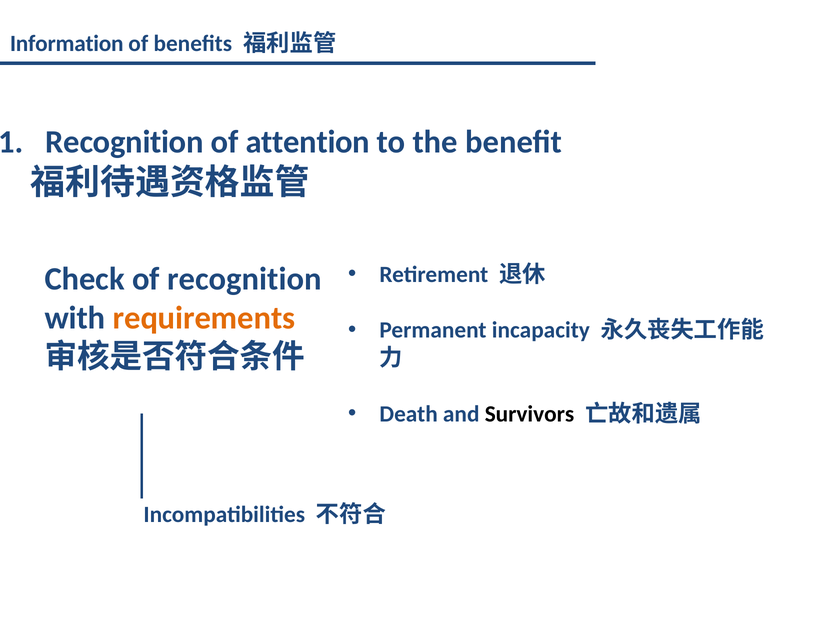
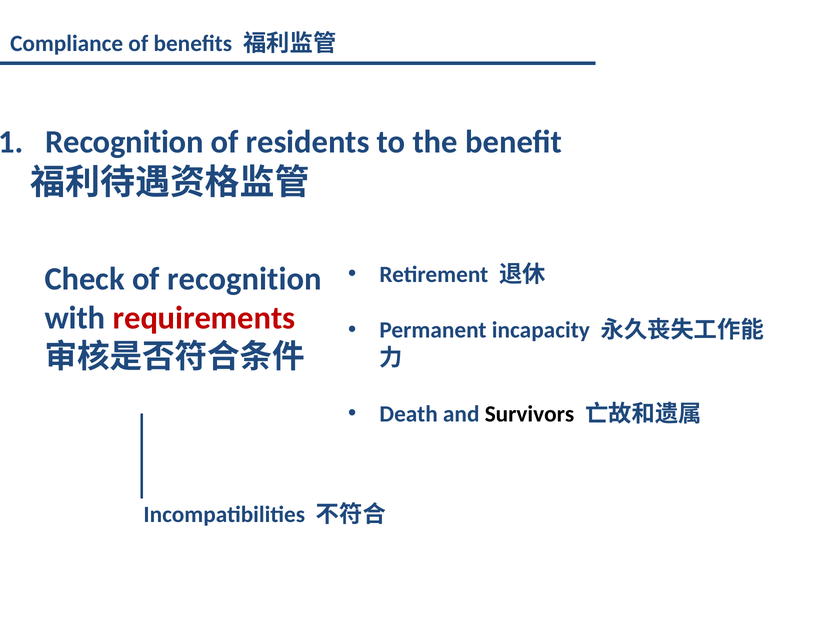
Information: Information -> Compliance
attention: attention -> residents
requirements colour: orange -> red
